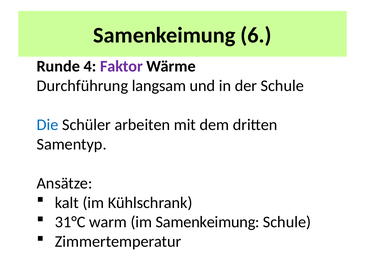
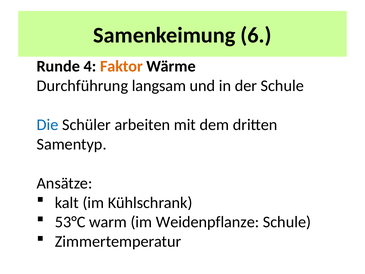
Faktor colour: purple -> orange
31°C: 31°C -> 53°C
im Samenkeimung: Samenkeimung -> Weidenpflanze
